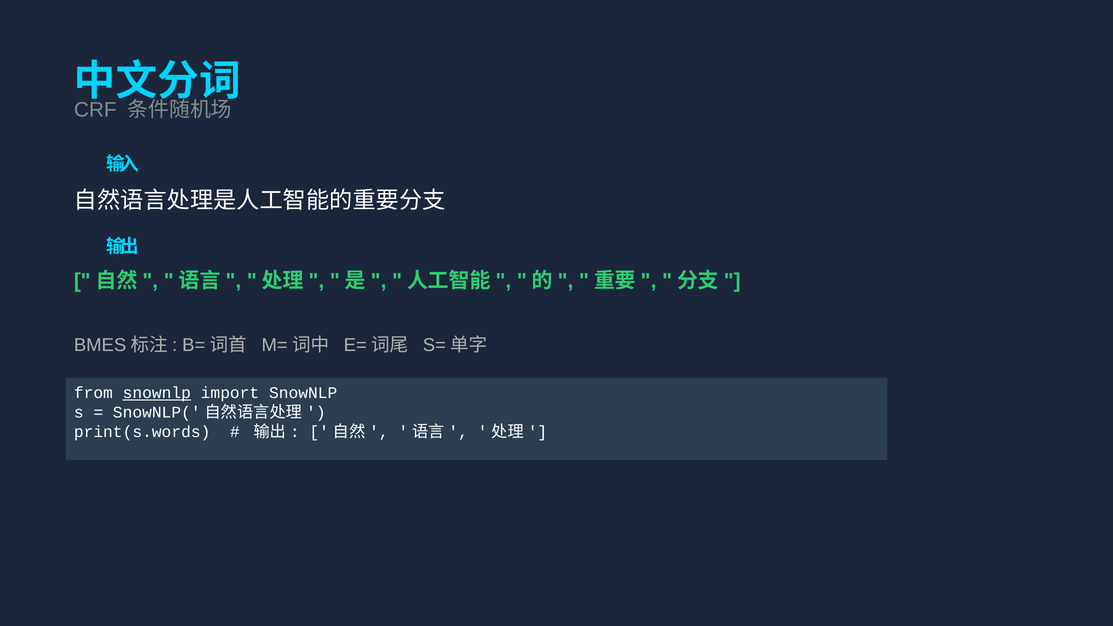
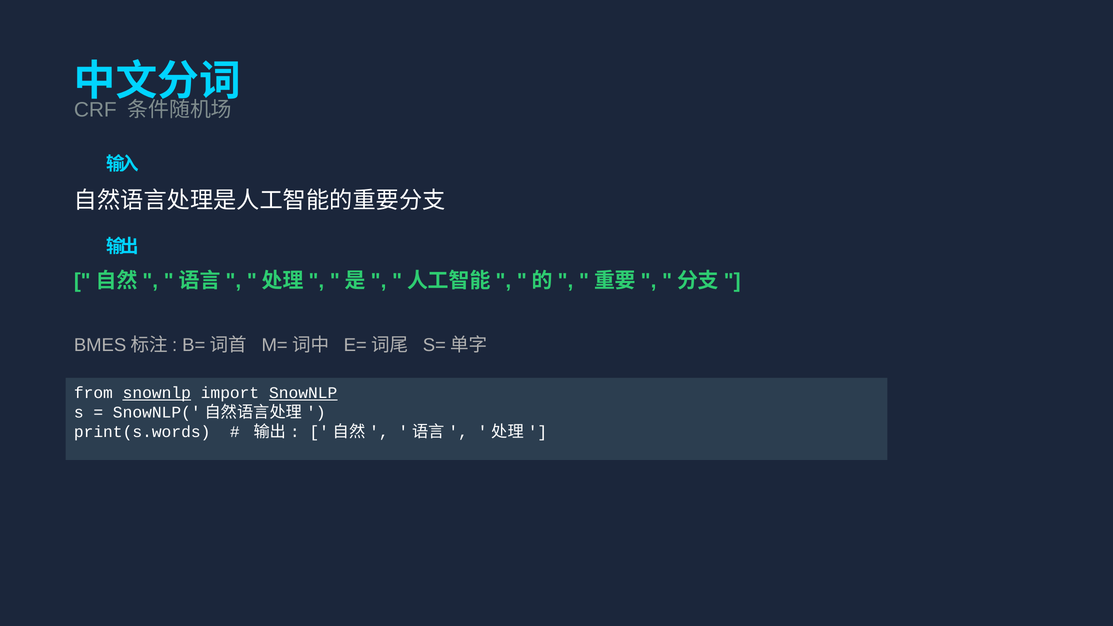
SnowNLP at (303, 393) underline: none -> present
